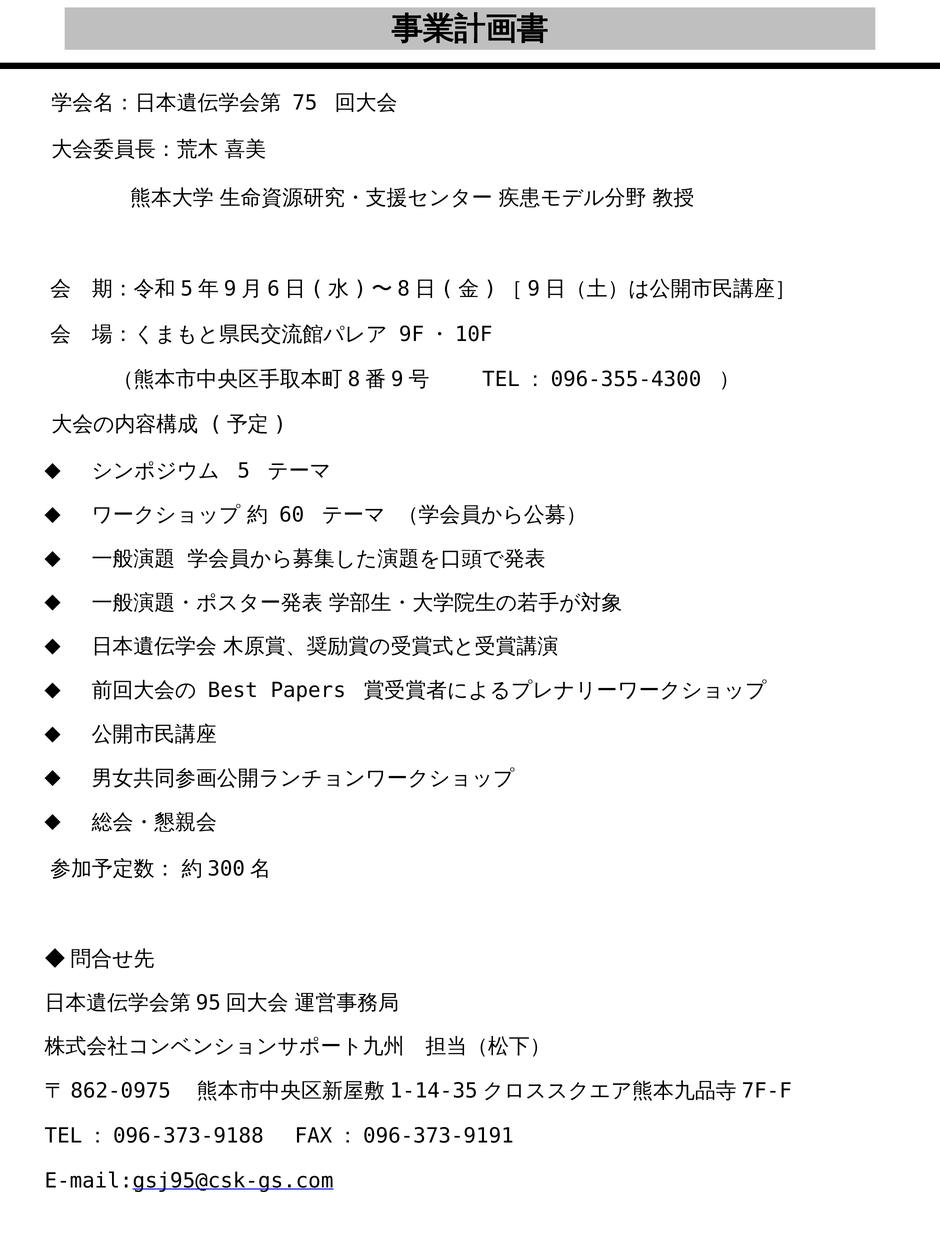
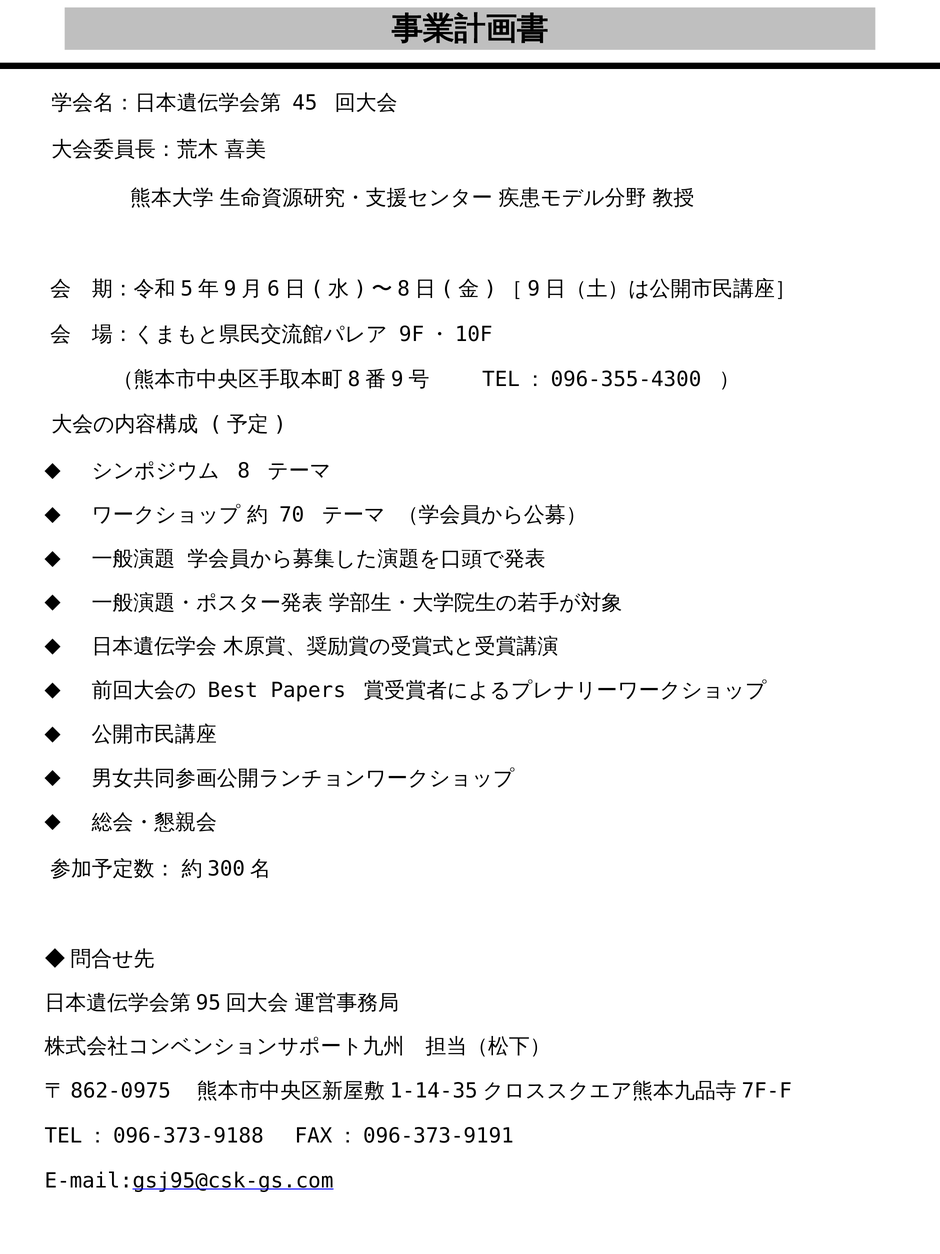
75: 75 -> 45
5: 5 -> 8
60: 60 -> 70
